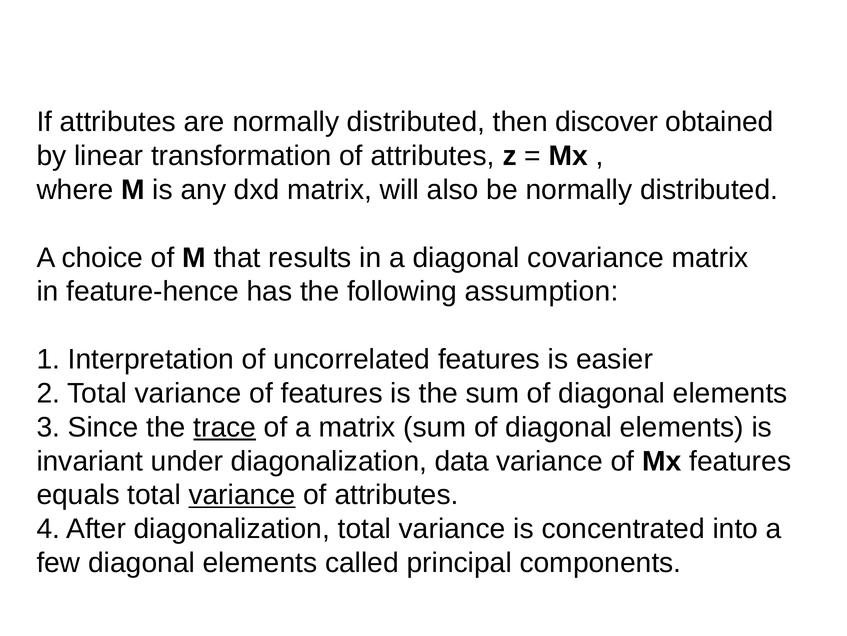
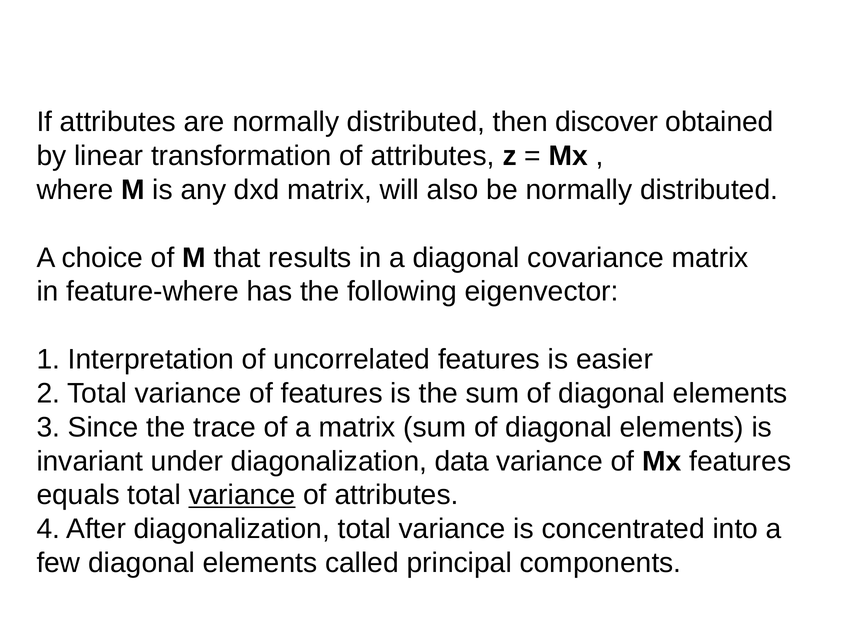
feature-hence: feature-hence -> feature-where
assumption: assumption -> eigenvector
trace underline: present -> none
